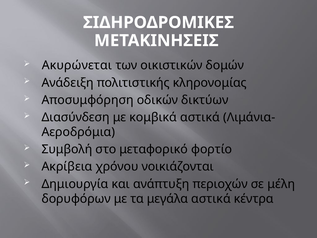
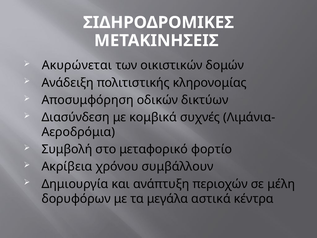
κομβικά αστικά: αστικά -> συχνές
νοικιάζονται: νοικιάζονται -> συμβάλλουν
